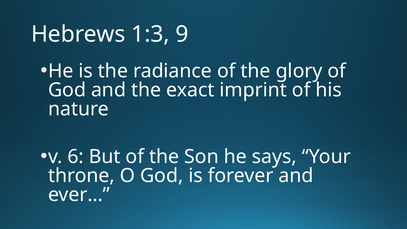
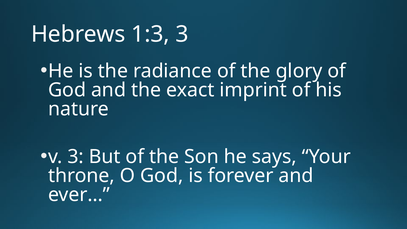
1:3 9: 9 -> 3
v 6: 6 -> 3
